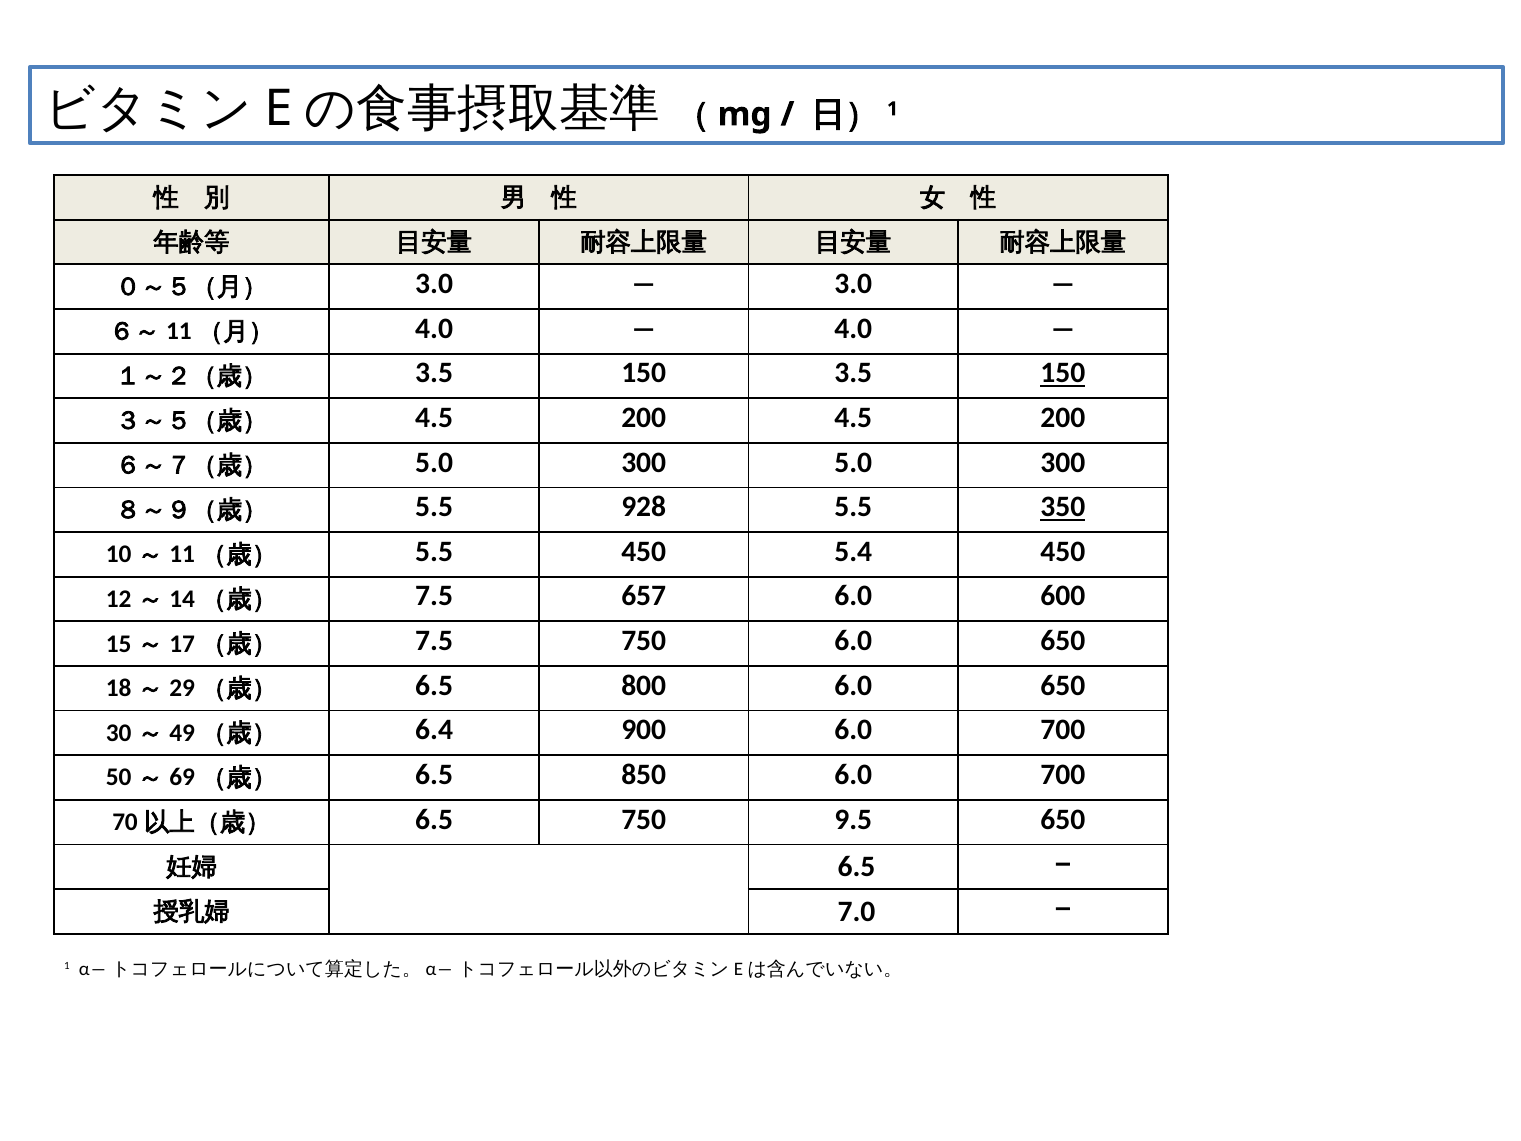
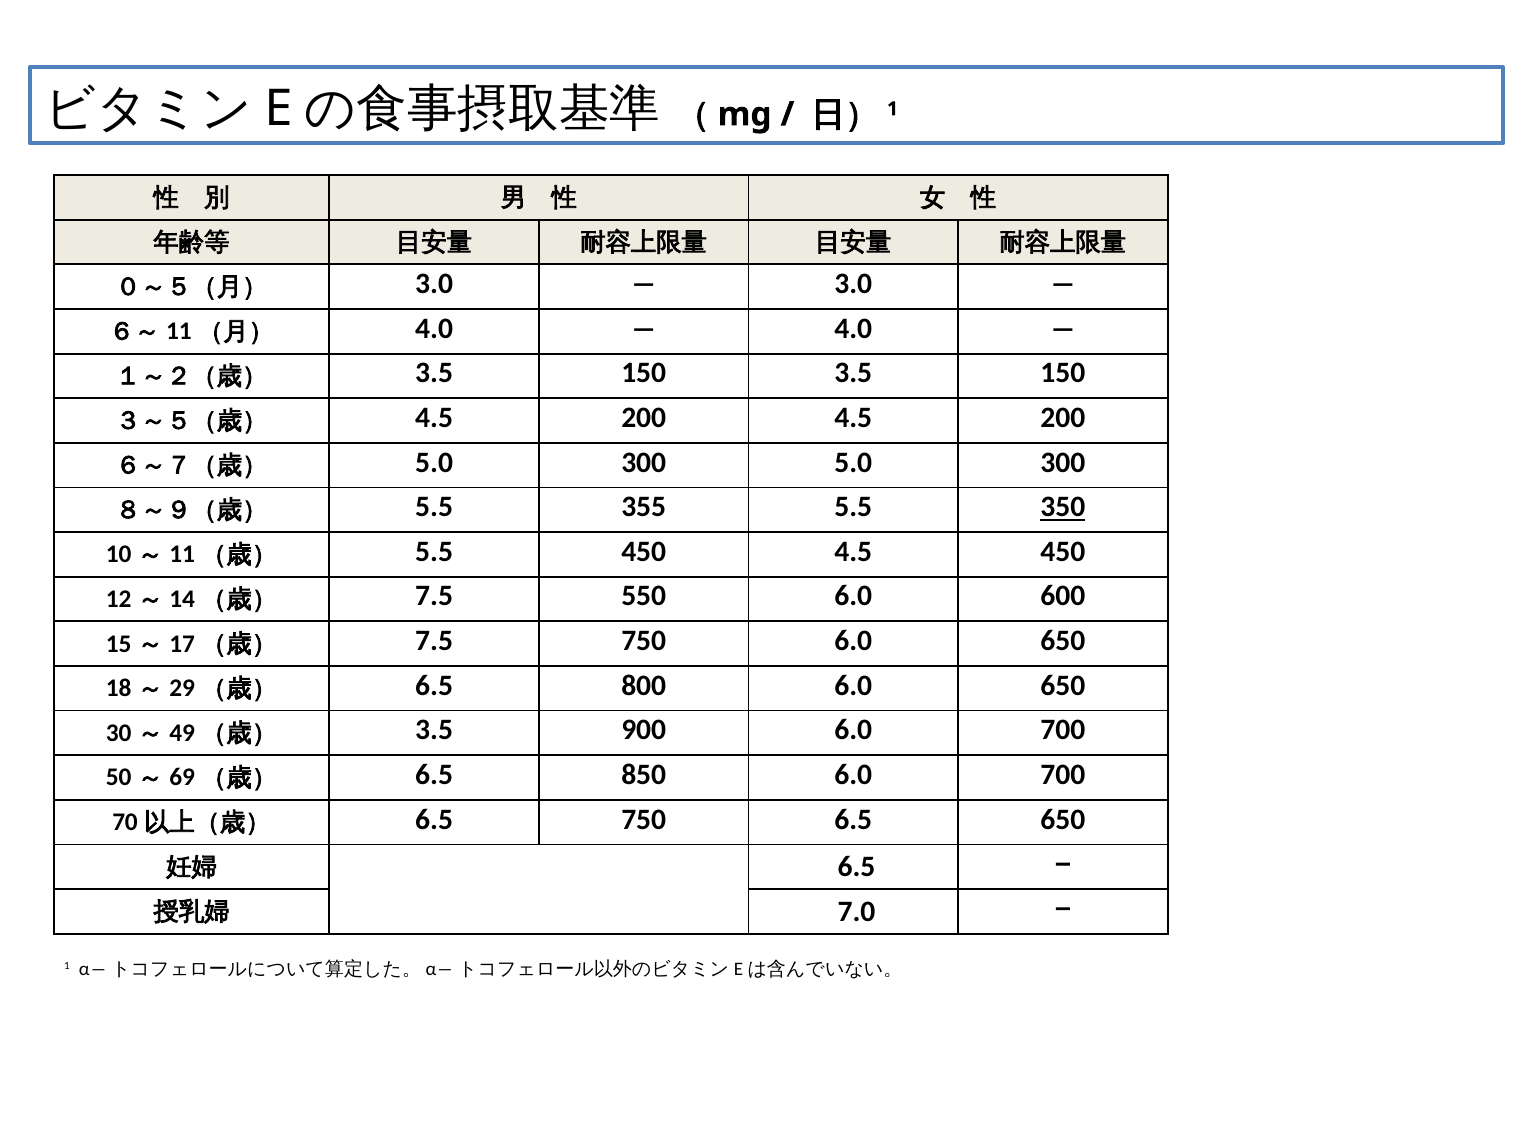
150 at (1063, 373) underline: present -> none
928: 928 -> 355
450 5.4: 5.4 -> 4.5
657: 657 -> 550
6.4 at (434, 730): 6.4 -> 3.5
750 9.5: 9.5 -> 6.5
